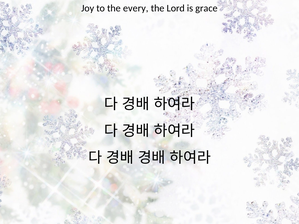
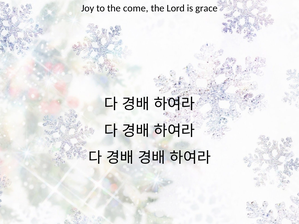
every: every -> come
